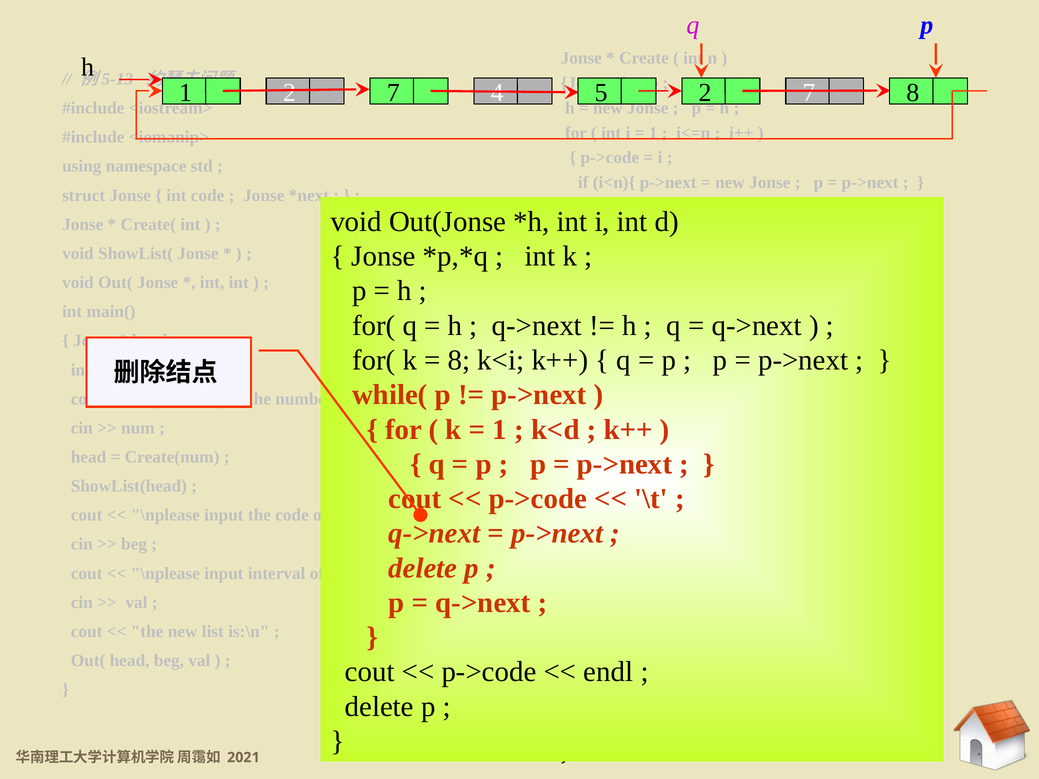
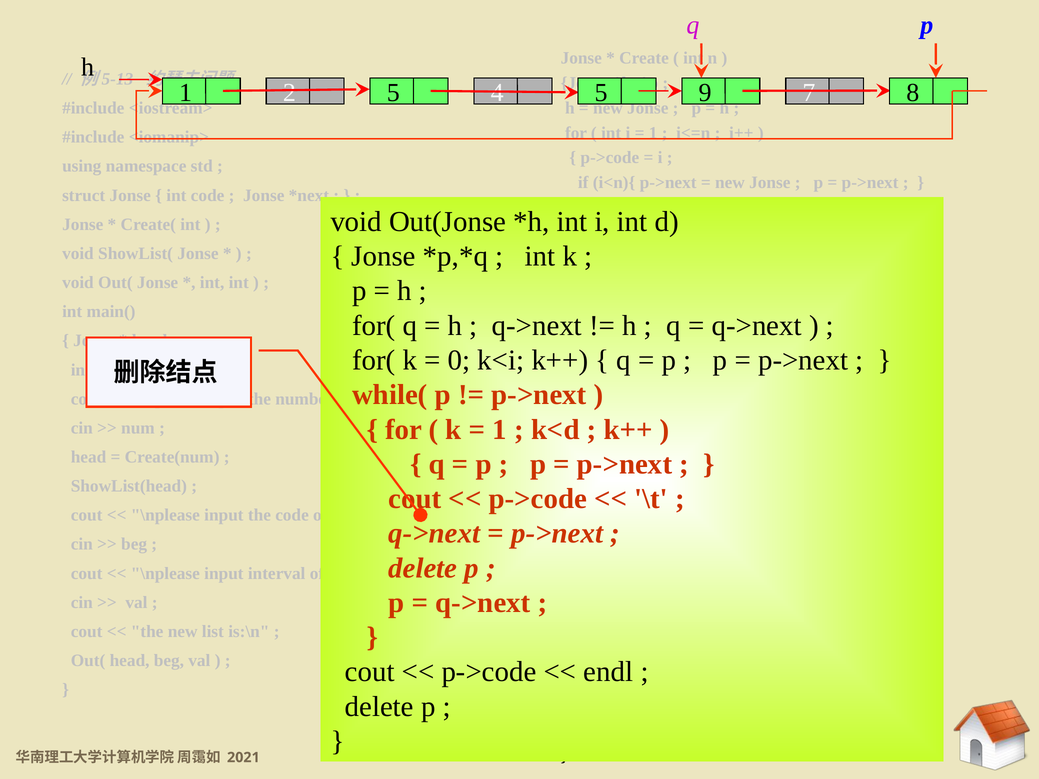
1 2 7: 7 -> 5
2 at (705, 93): 2 -> 9
8 at (459, 360): 8 -> 0
